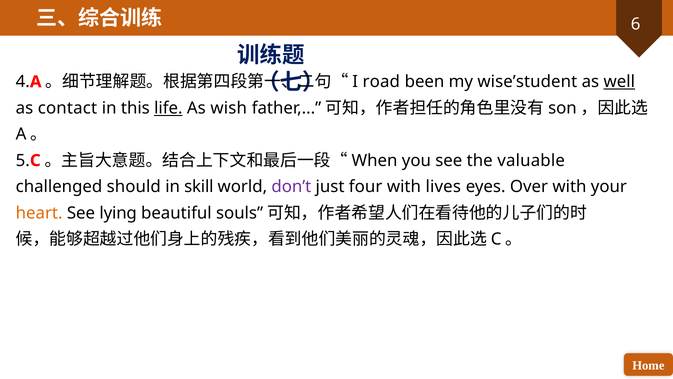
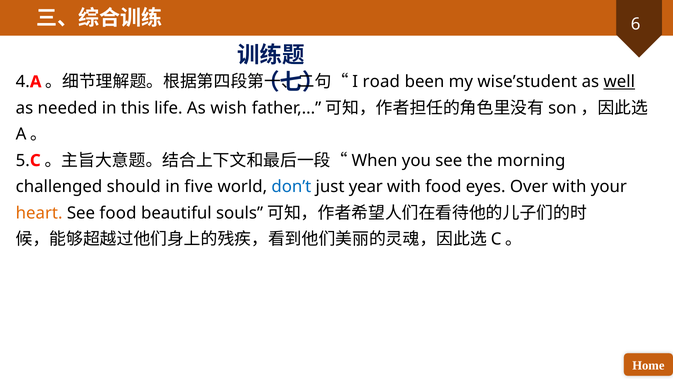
contact: contact -> needed
life underline: present -> none
valuable: valuable -> morning
skill: skill -> five
don’t colour: purple -> blue
four: four -> year
with lives: lives -> food
See lying: lying -> food
